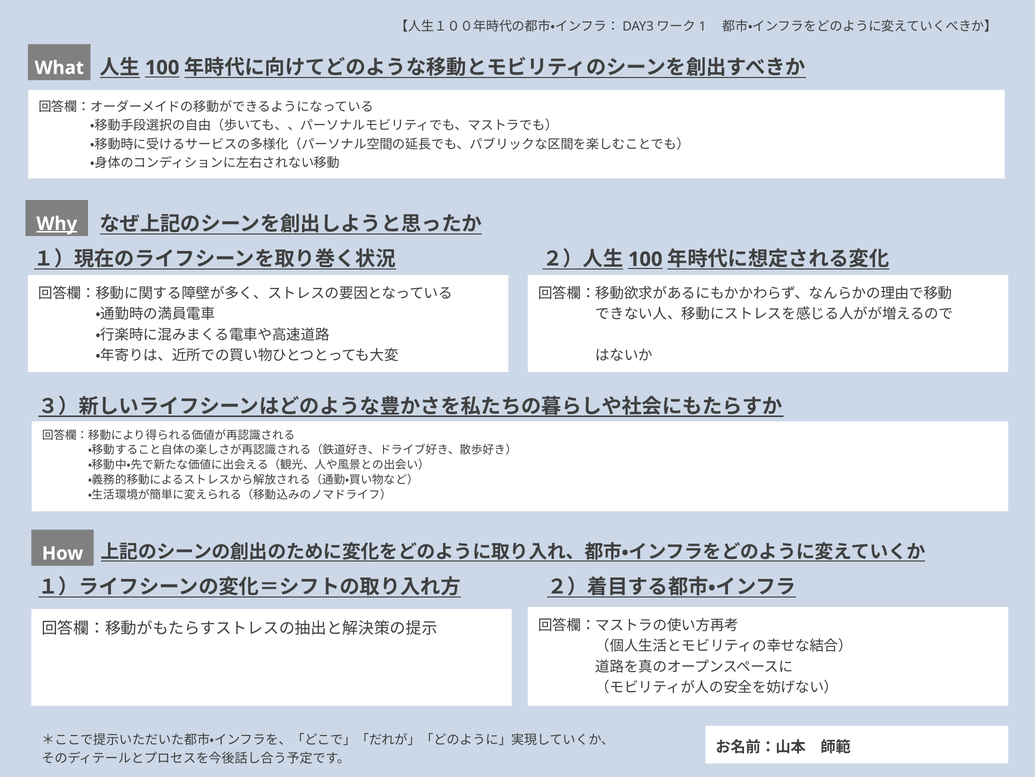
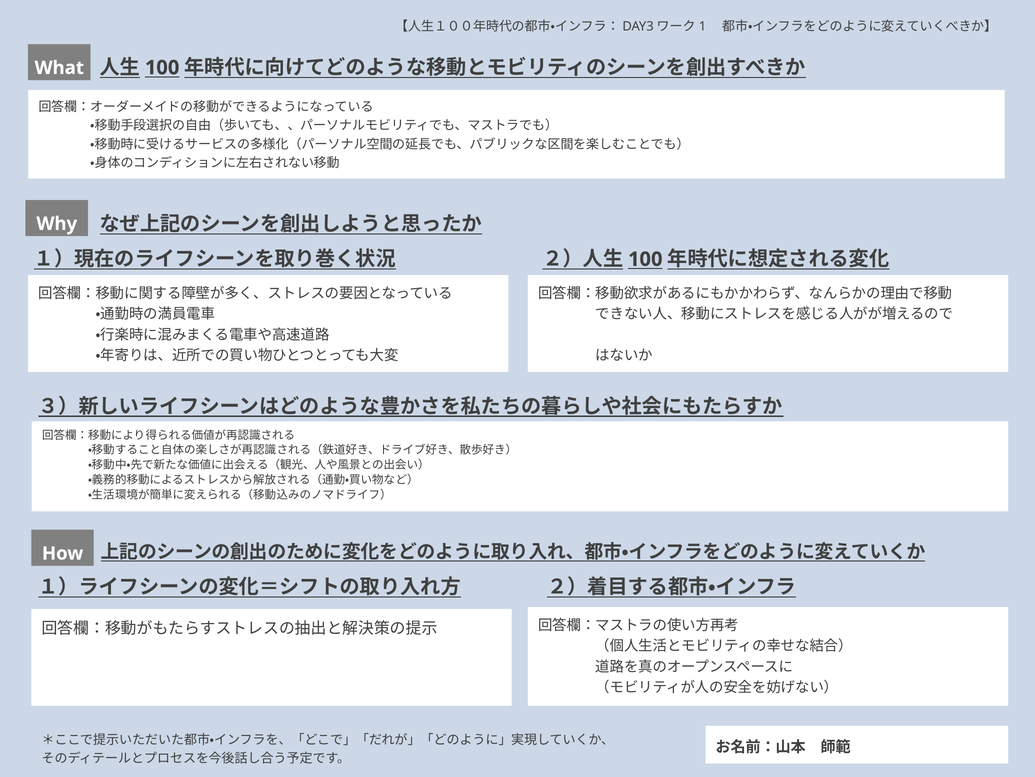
Why underline: present -> none
